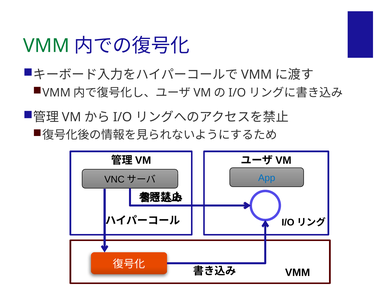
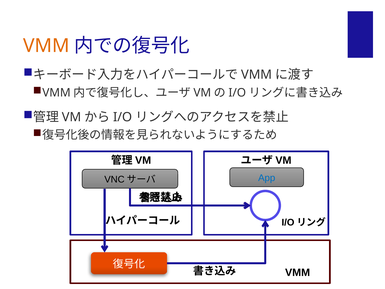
VMM at (46, 46) colour: green -> orange
